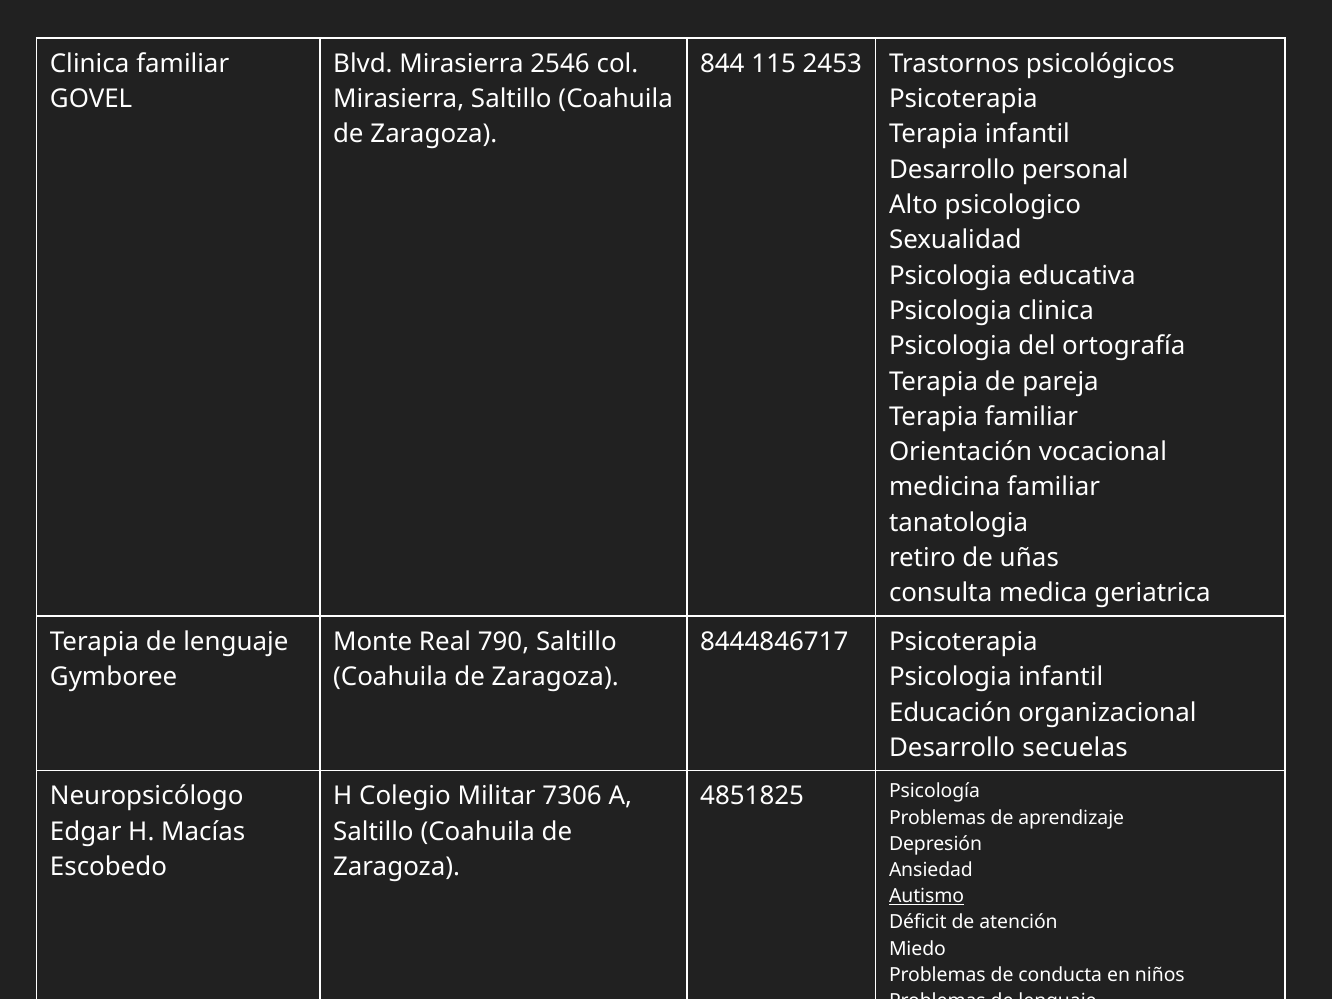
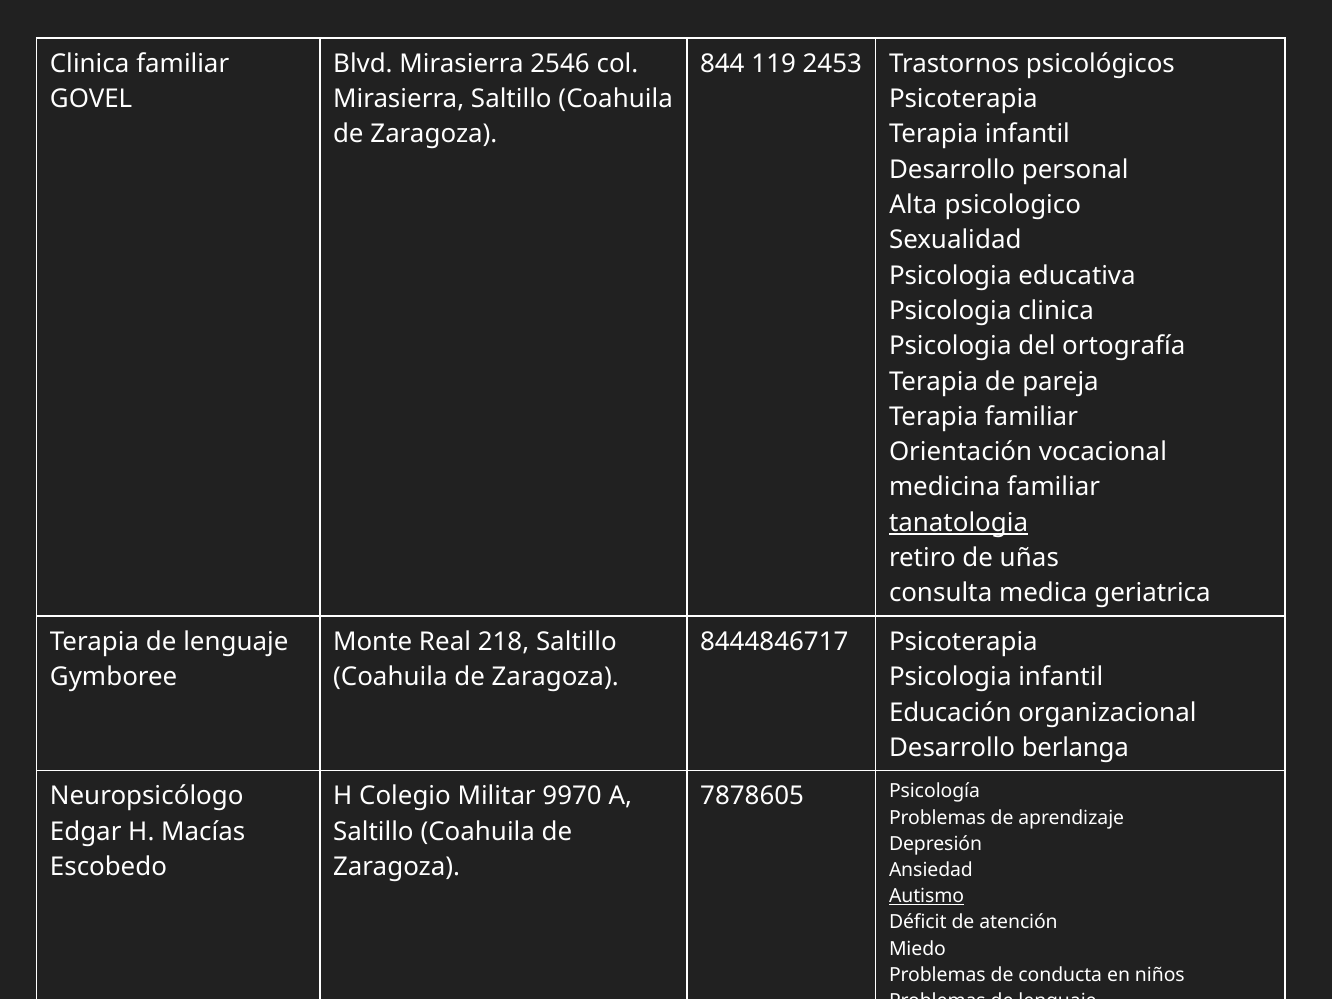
115: 115 -> 119
Alto: Alto -> Alta
tanatologia underline: none -> present
790: 790 -> 218
secuelas: secuelas -> berlanga
7306: 7306 -> 9970
4851825: 4851825 -> 7878605
